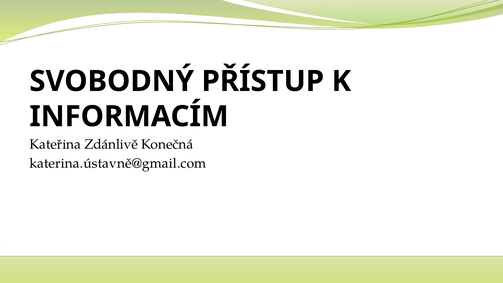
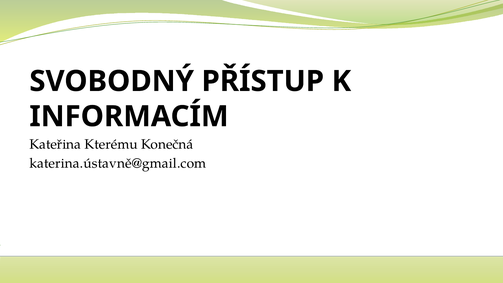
Zdánlivě: Zdánlivě -> Kterému
